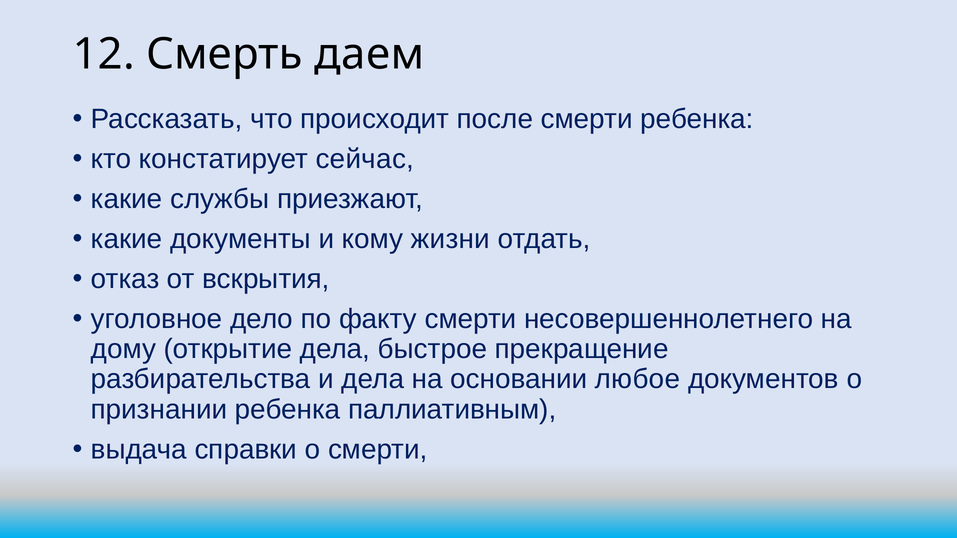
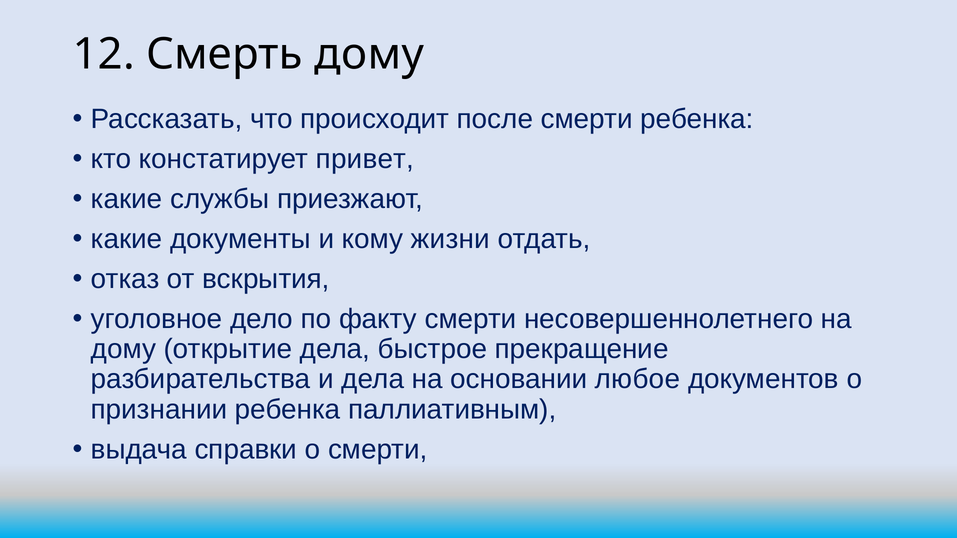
Смерть даем: даем -> дому
сейчас: сейчас -> привет
